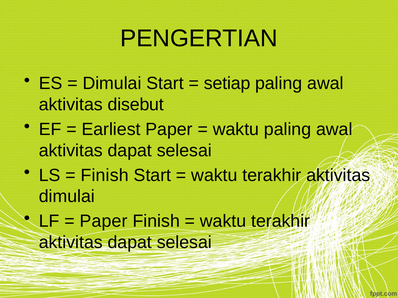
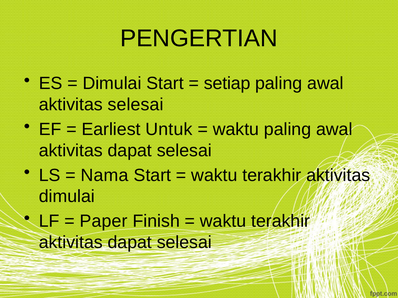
aktivitas disebut: disebut -> selesai
Earliest Paper: Paper -> Untuk
Finish at (105, 176): Finish -> Nama
